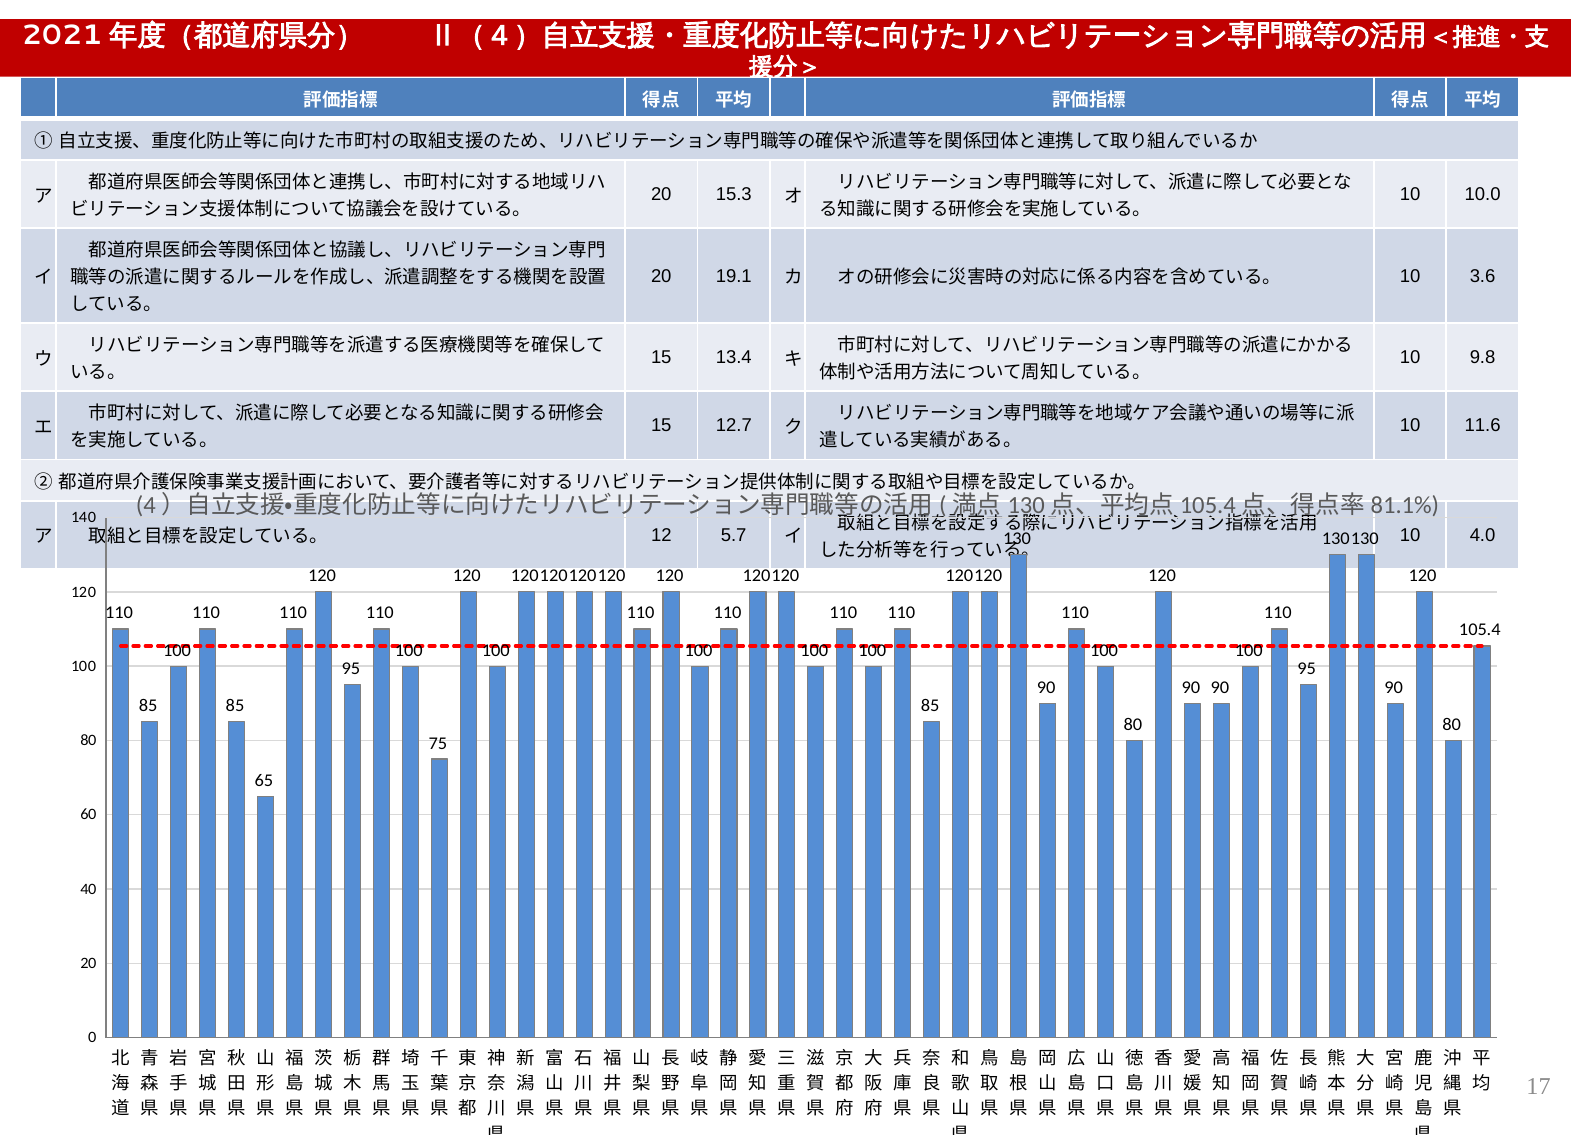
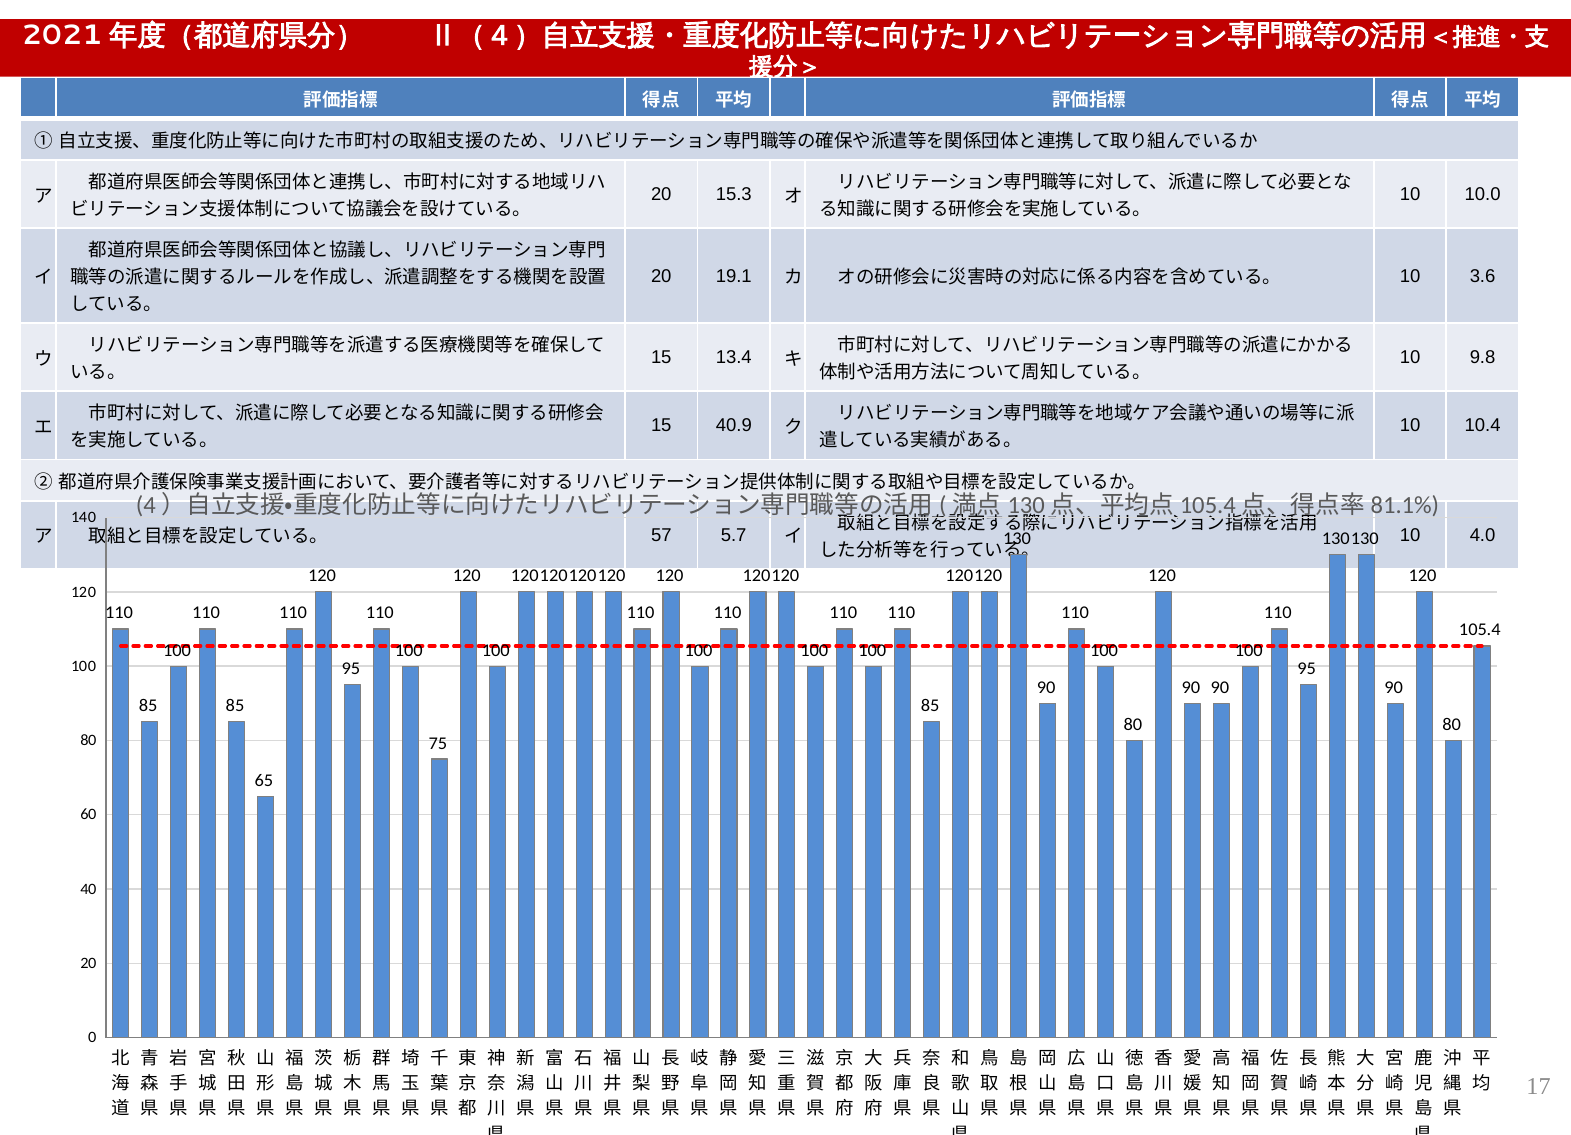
12.7: 12.7 -> 40.9
11.6: 11.6 -> 10.4
12: 12 -> 57
